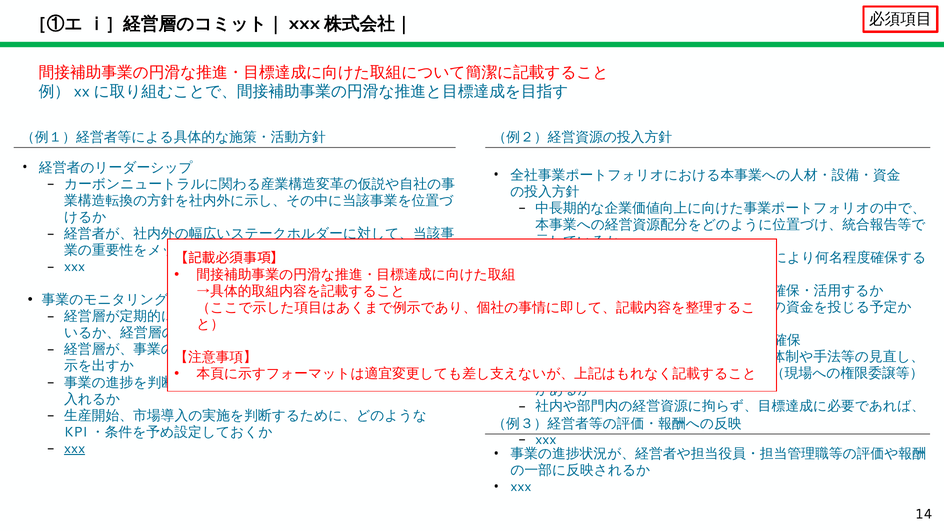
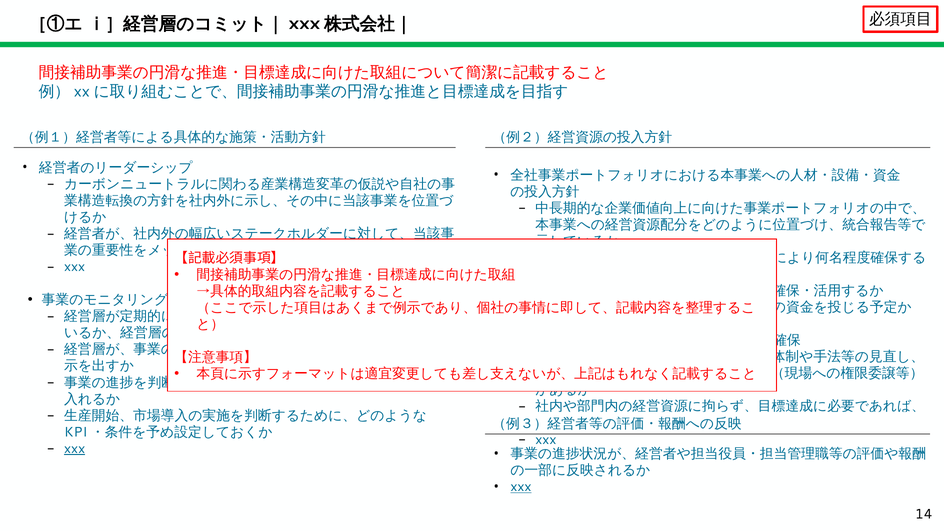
xxx at (521, 487) underline: none -> present
